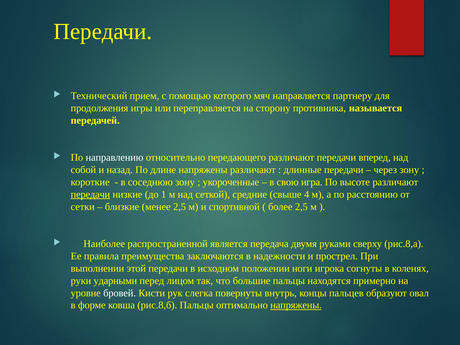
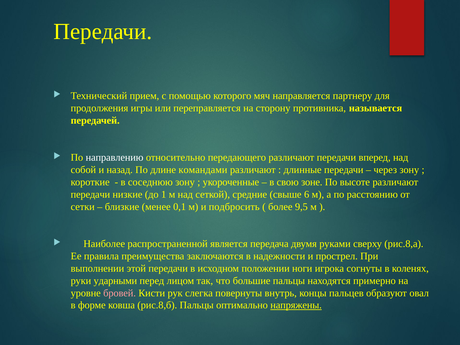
длине напряжены: напряжены -> командами
игра: игра -> зоне
передачи at (90, 194) underline: present -> none
4: 4 -> 6
менее 2,5: 2,5 -> 0,1
спортивной: спортивной -> подбросить
более 2,5: 2,5 -> 9,5
бровей colour: white -> pink
